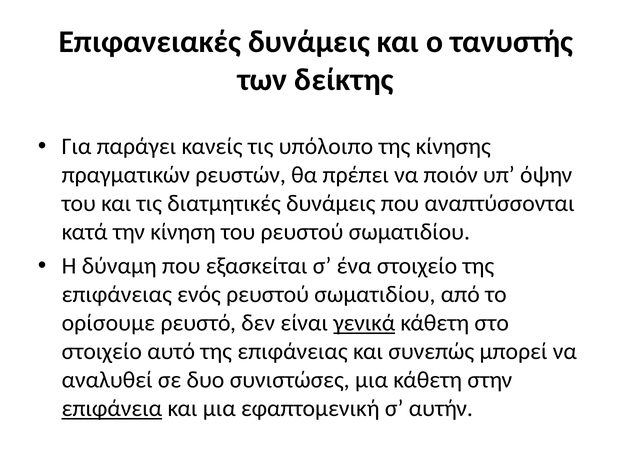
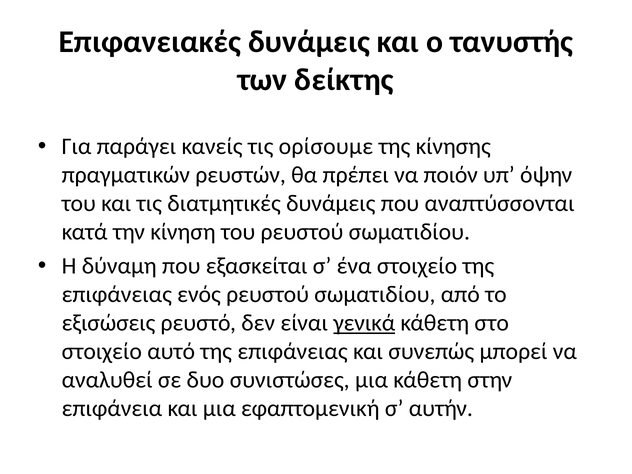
υπόλοιπο: υπόλοιπο -> ορίσουμε
ορίσουμε: ορίσουμε -> εξισώσεις
επιφάνεια underline: present -> none
